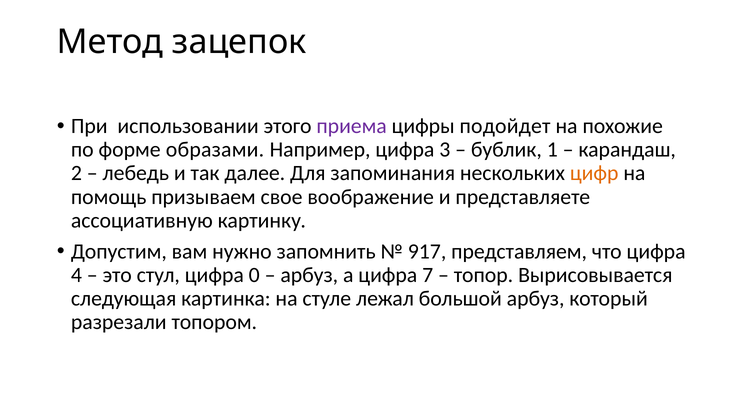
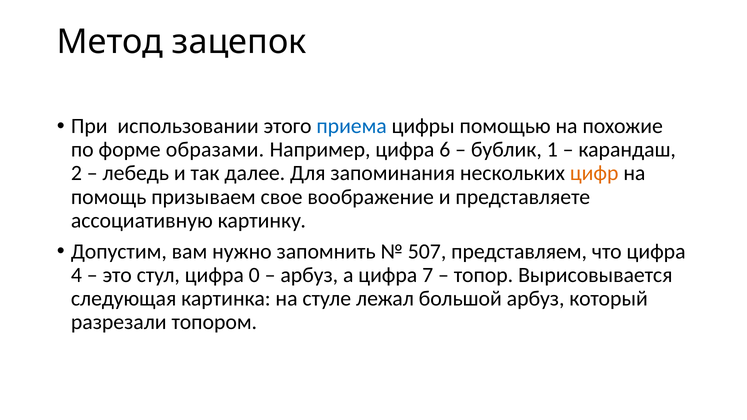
приема colour: purple -> blue
подойдет: подойдет -> помощью
3: 3 -> 6
917: 917 -> 507
